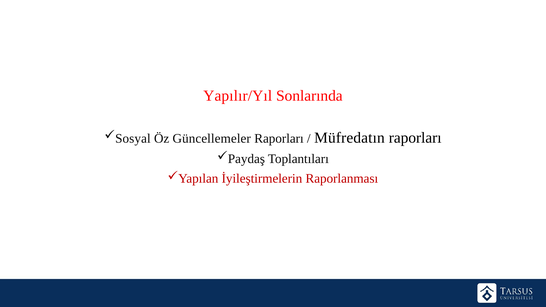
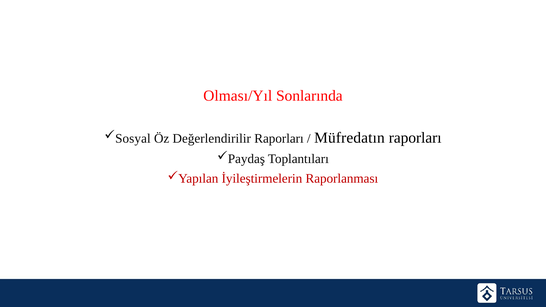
Yapılır/Yıl: Yapılır/Yıl -> Olması/Yıl
Güncellemeler: Güncellemeler -> Değerlendirilir
